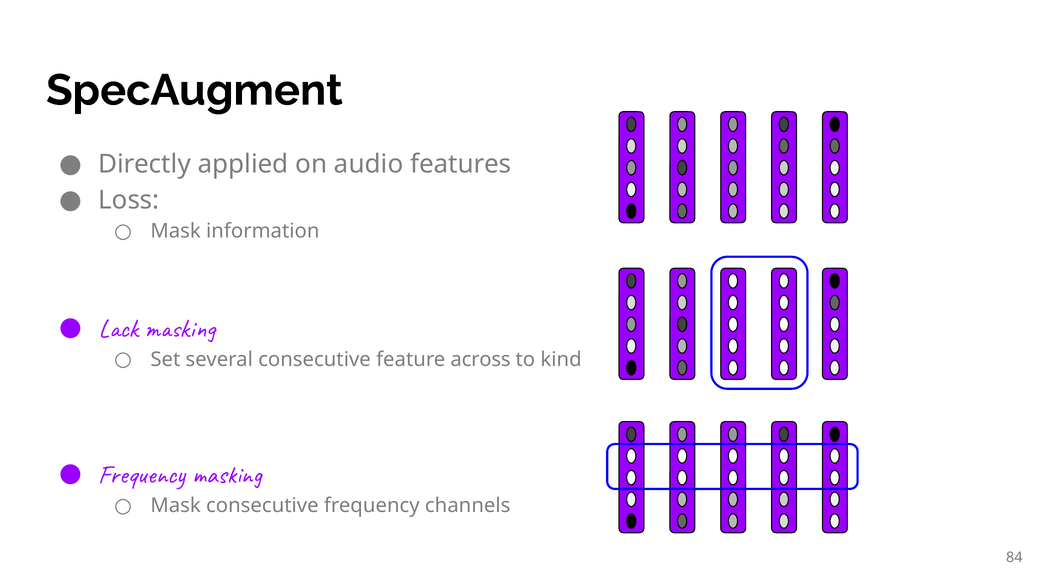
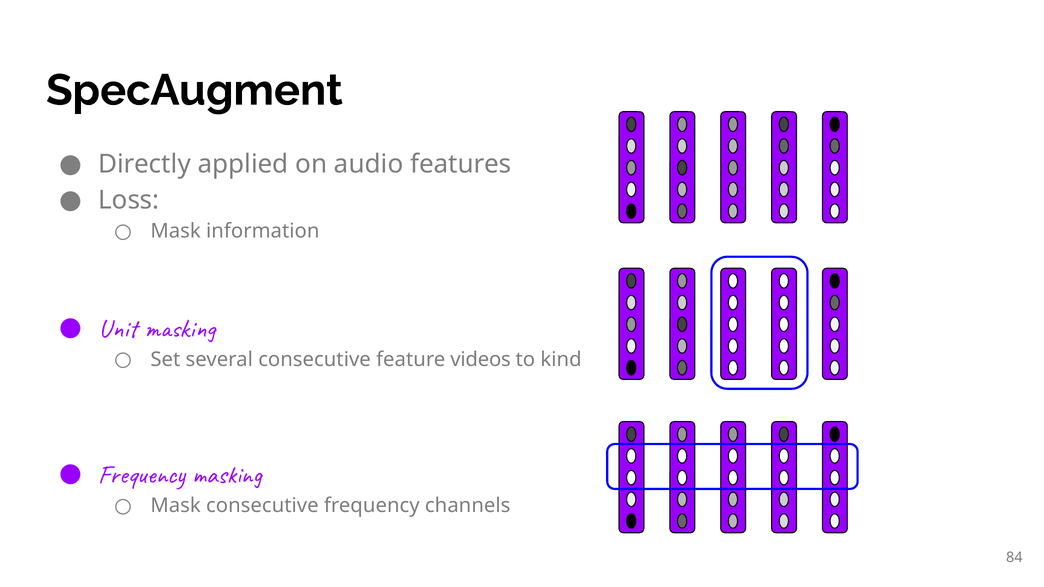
Lack: Lack -> Unit
across: across -> videos
